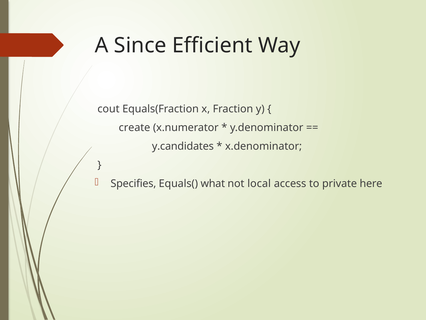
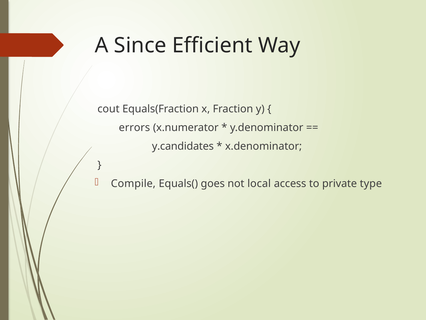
create: create -> errors
Specifies: Specifies -> Compile
what: what -> goes
here: here -> type
